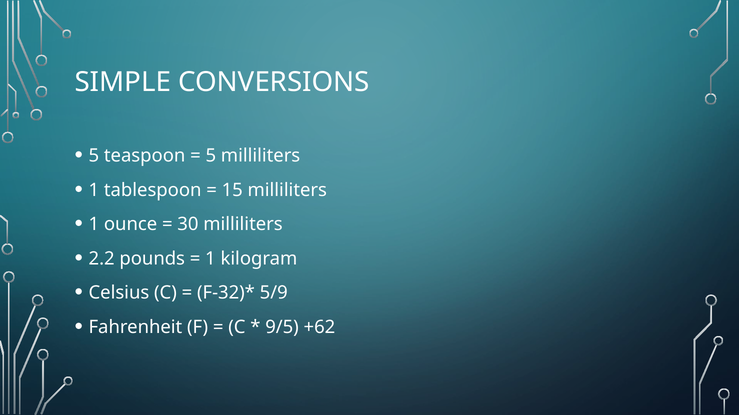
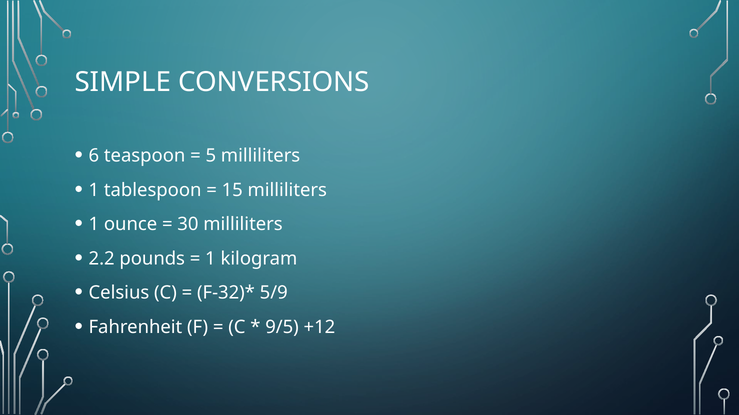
5 at (94, 156): 5 -> 6
+62: +62 -> +12
